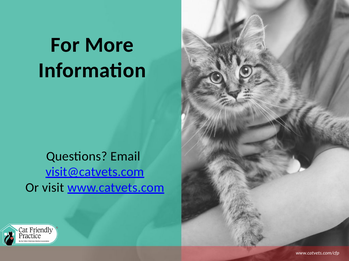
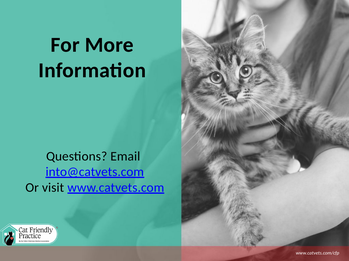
visit@catvets.com: visit@catvets.com -> into@catvets.com
